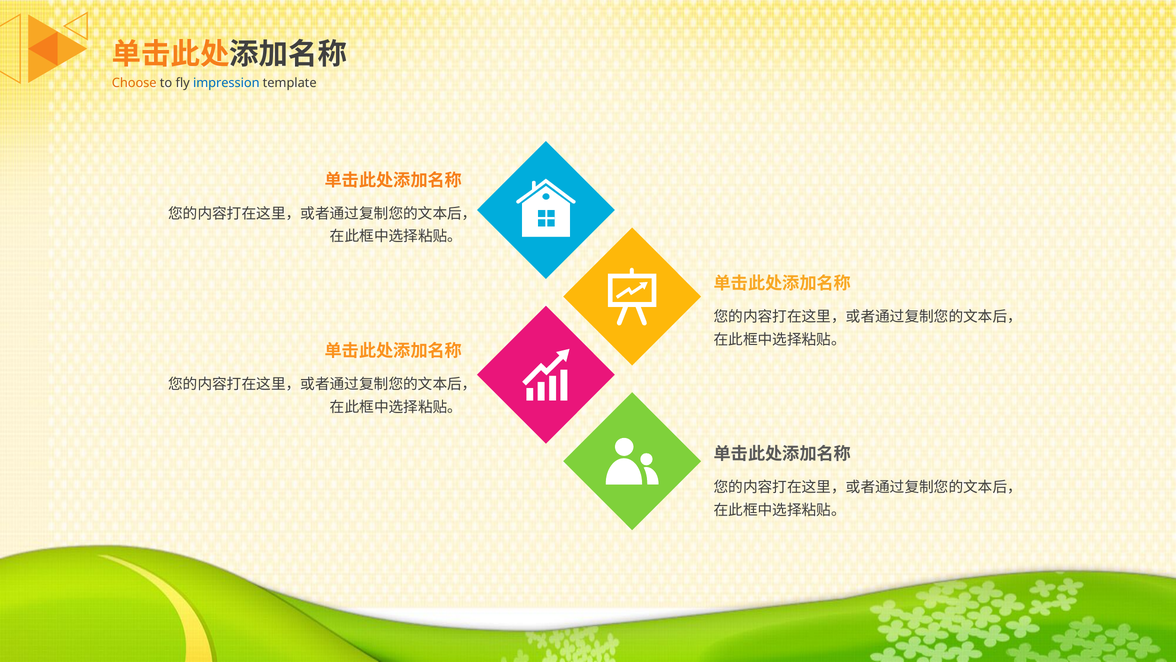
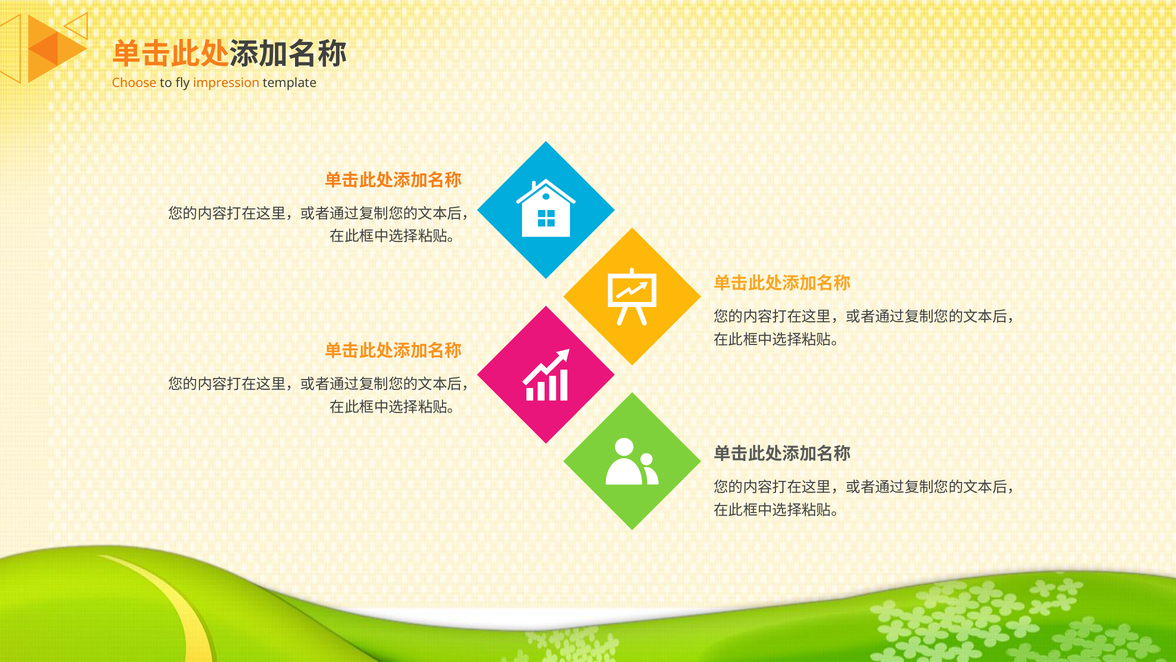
impression colour: blue -> orange
